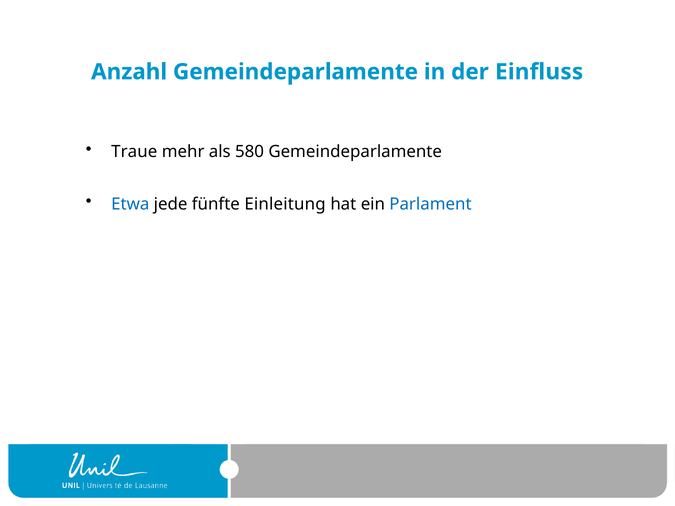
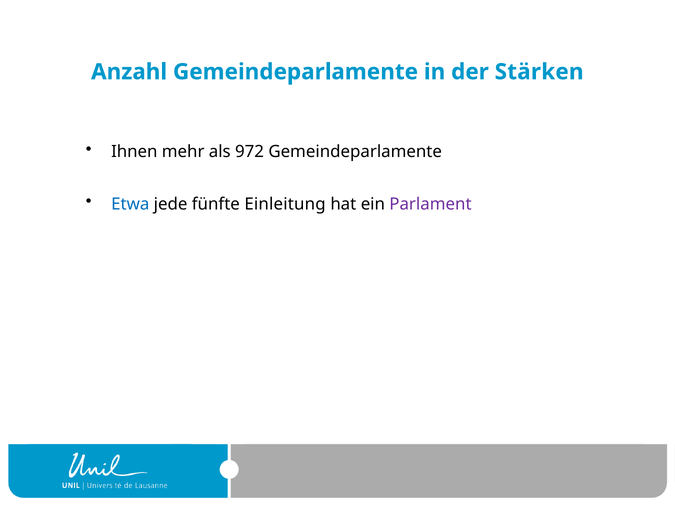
Einfluss: Einfluss -> Stärken
Traue: Traue -> Ihnen
580: 580 -> 972
Parlament colour: blue -> purple
